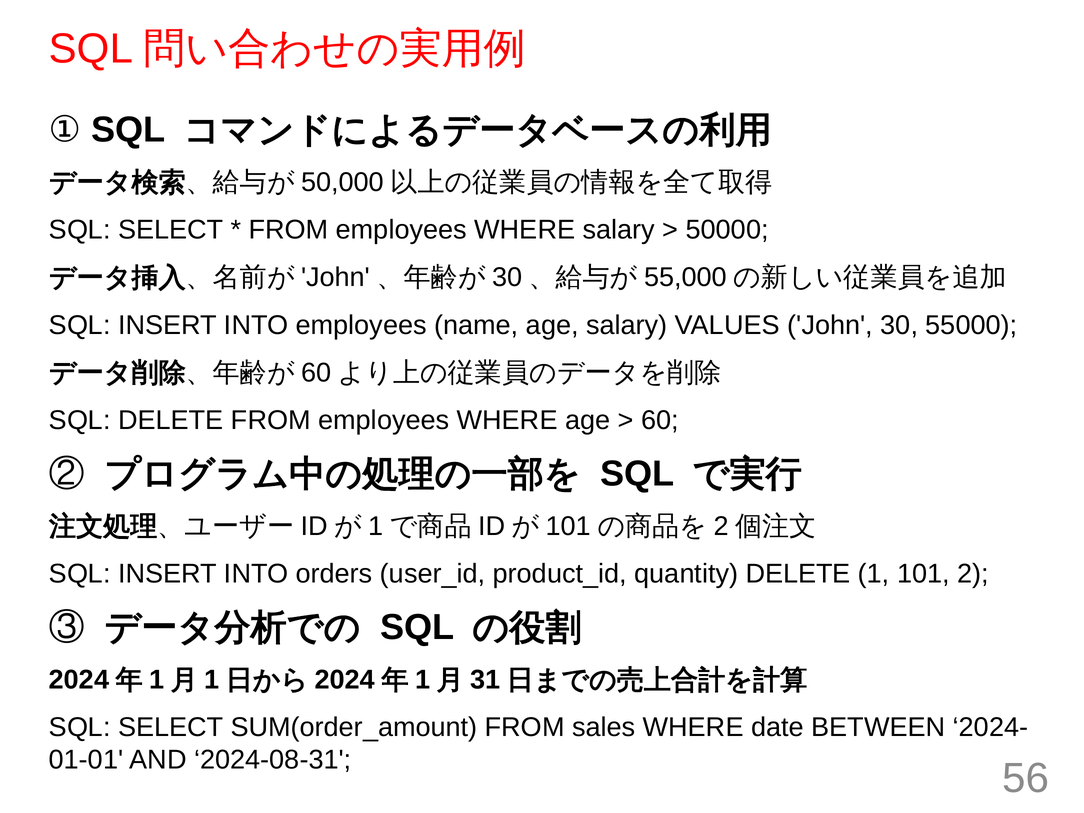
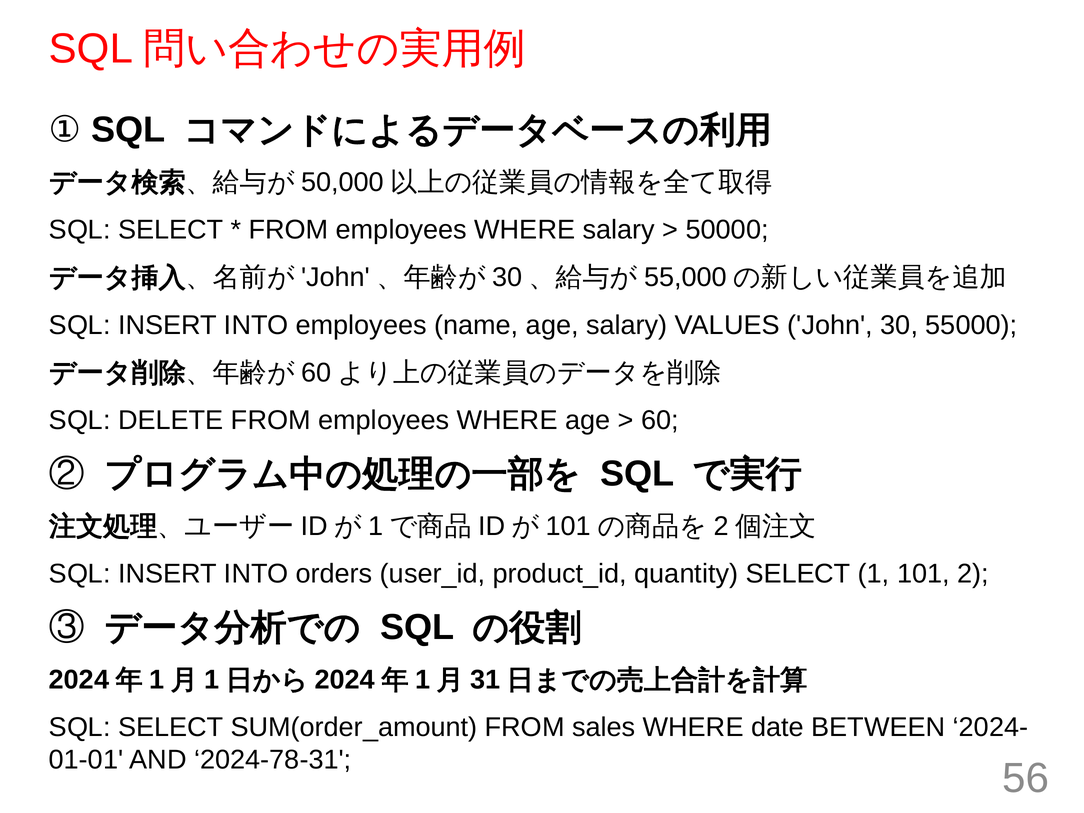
quantity DELETE: DELETE -> SELECT
2024-08-31: 2024-08-31 -> 2024-78-31
